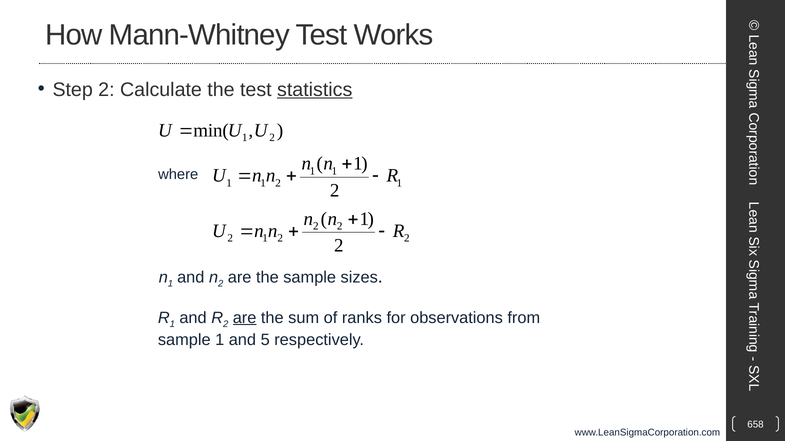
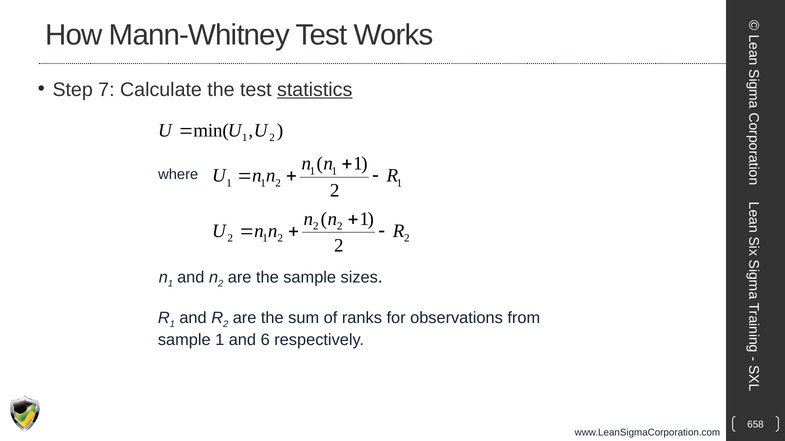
Step 2: 2 -> 7
are at (245, 318) underline: present -> none
5: 5 -> 6
